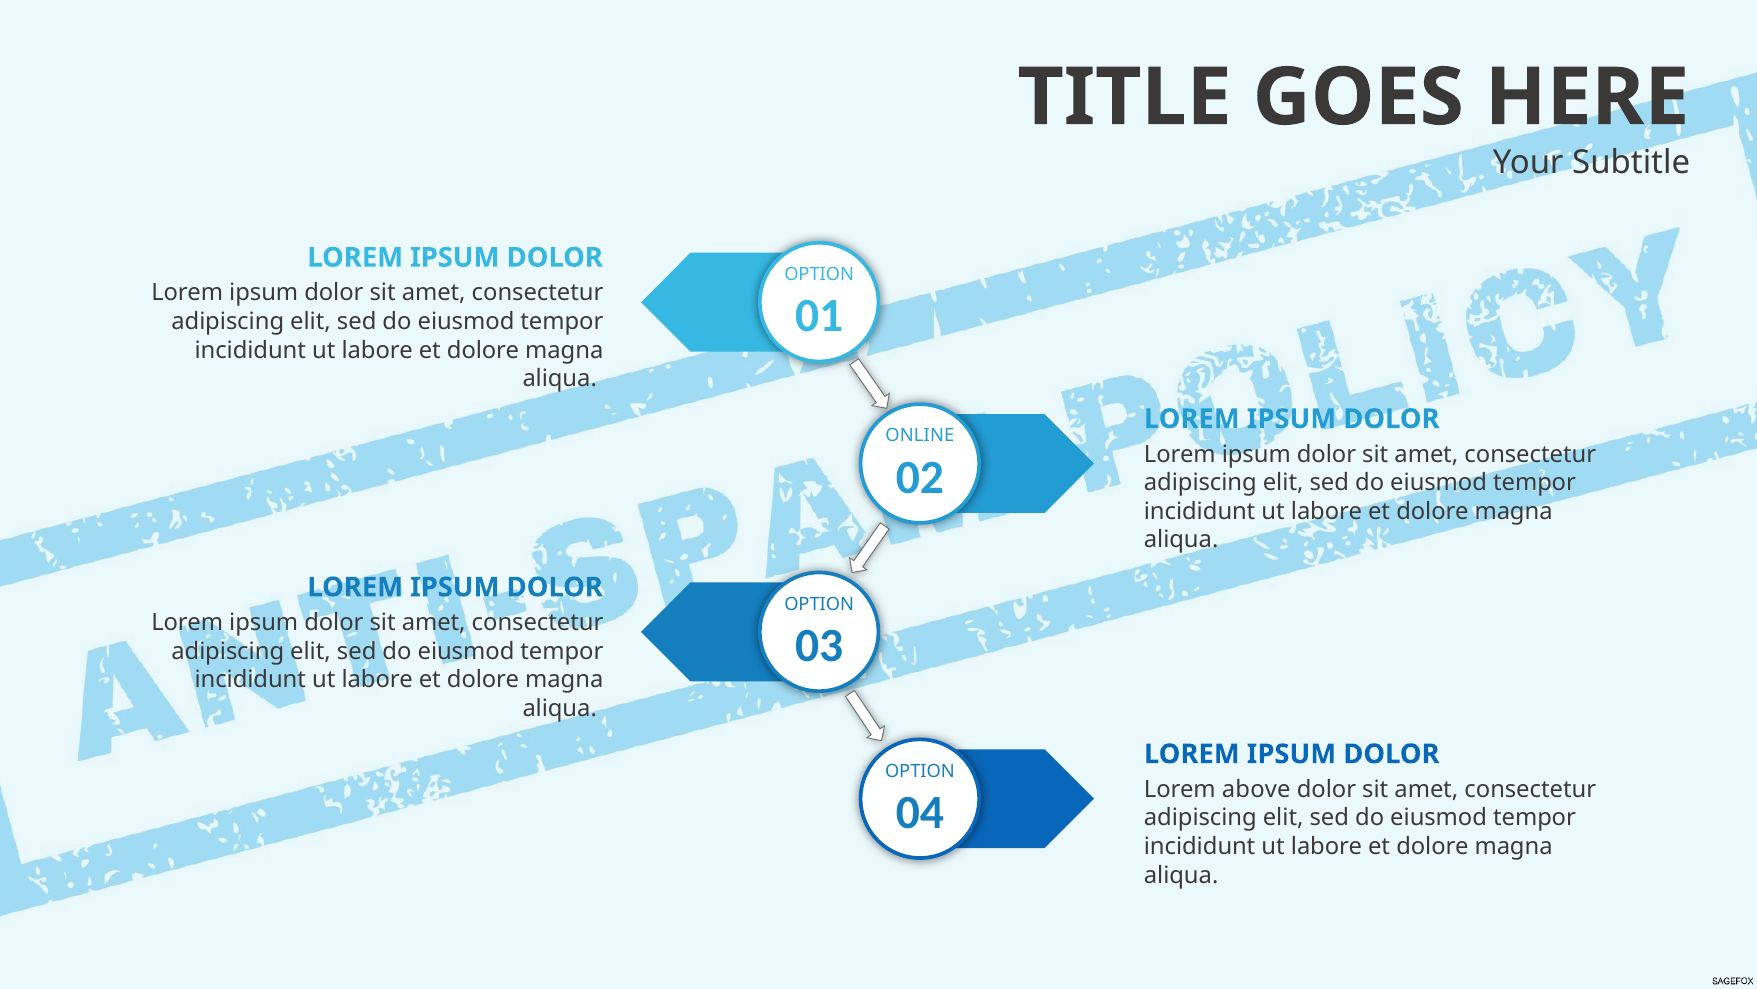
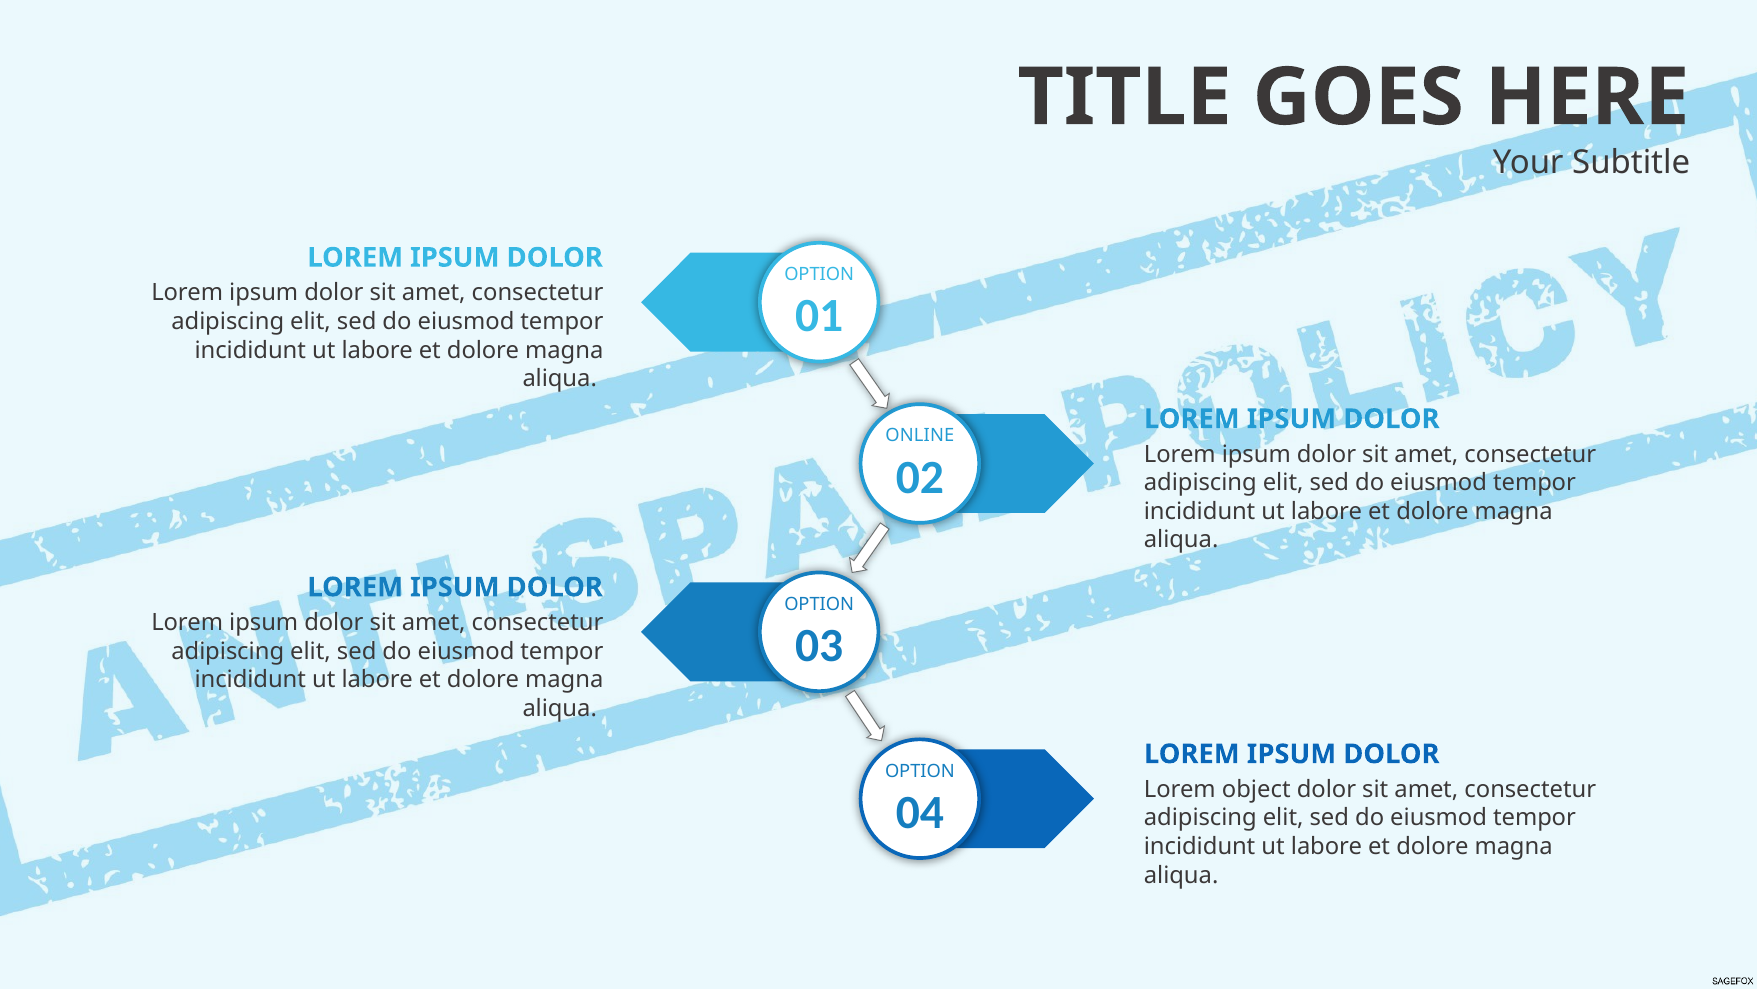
above: above -> object
